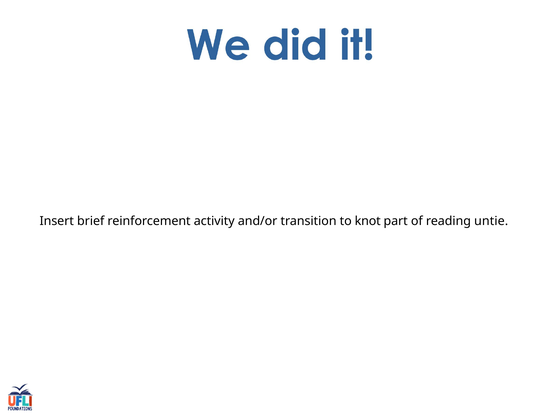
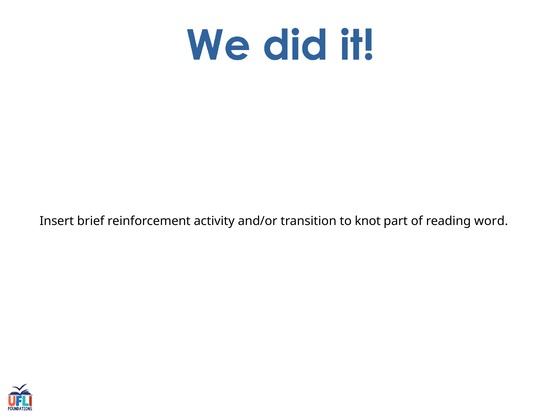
untie: untie -> word
